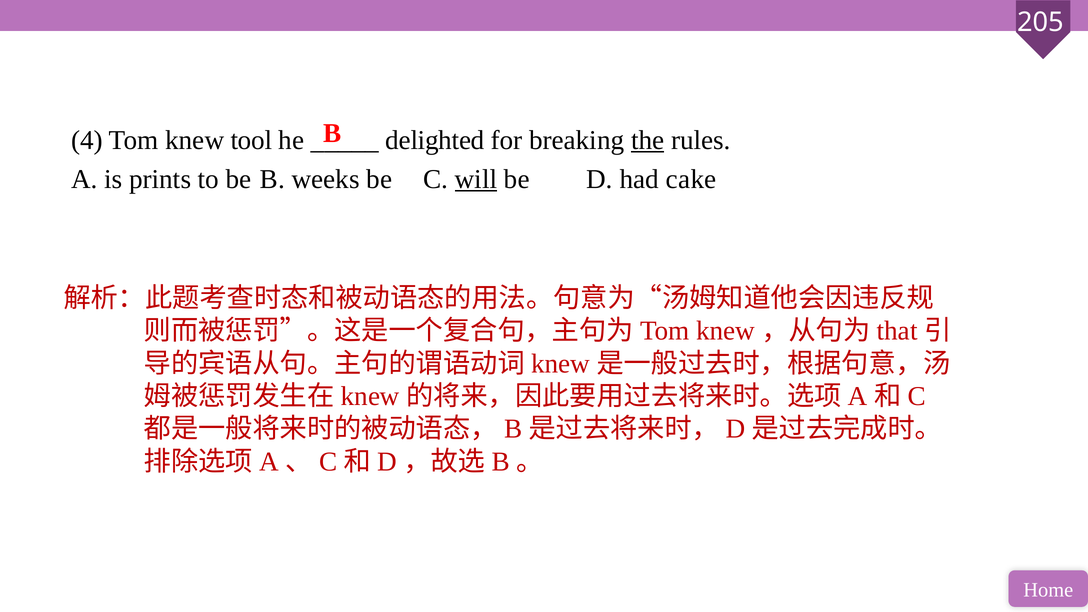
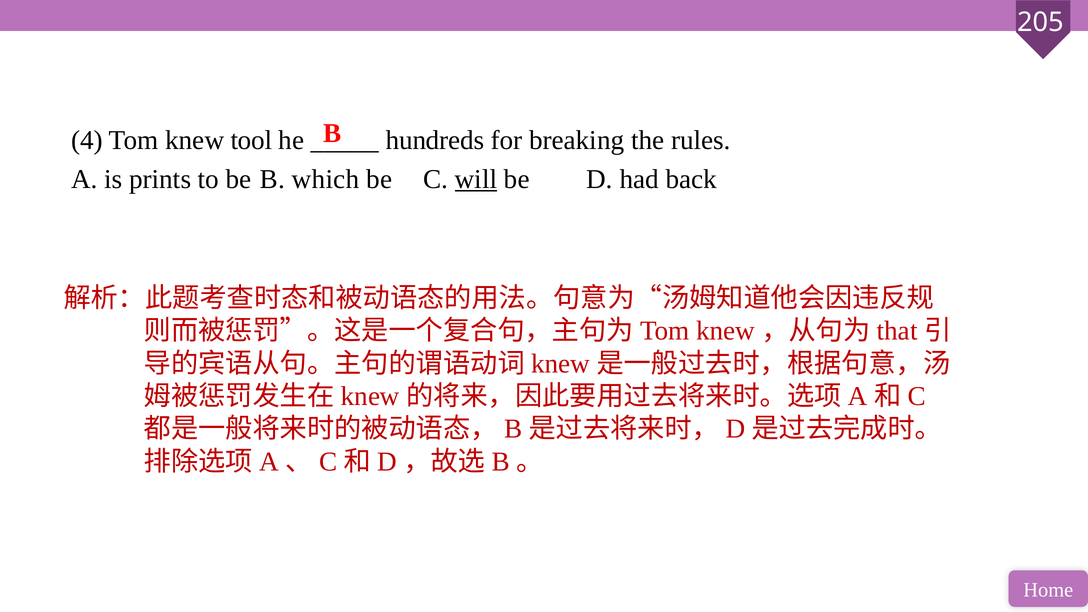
delighted: delighted -> hundreds
the underline: present -> none
weeks: weeks -> which
cake: cake -> back
